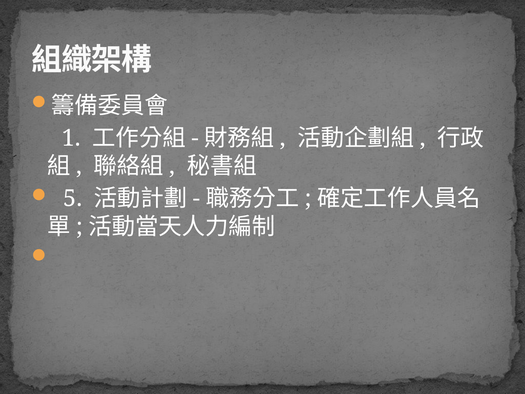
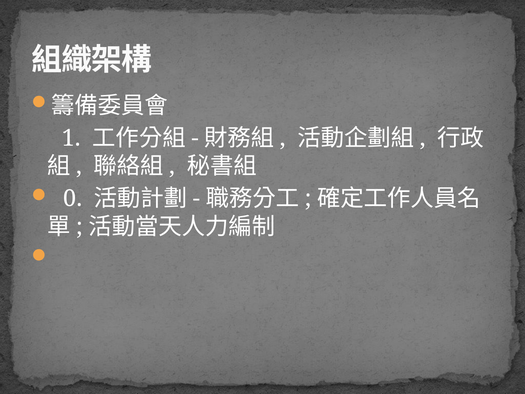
5: 5 -> 0
